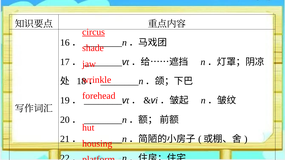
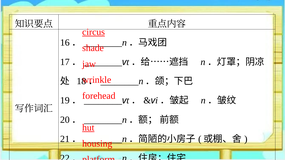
hut underline: none -> present
